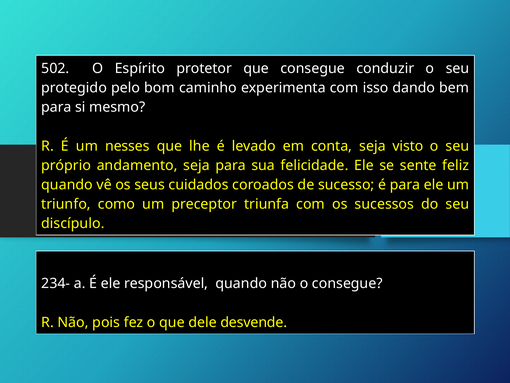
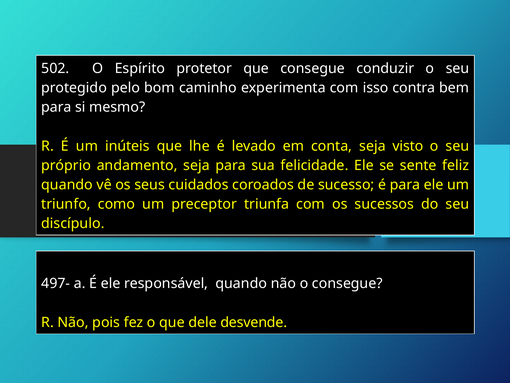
dando: dando -> contra
nesses: nesses -> inúteis
234-: 234- -> 497-
